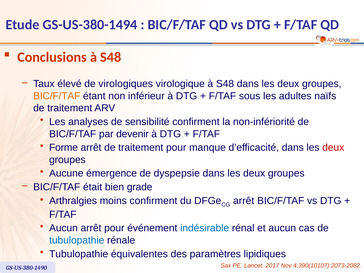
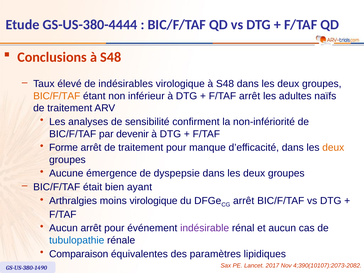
GS-US-380-1494: GS-US-380-1494 -> GS-US-380-4444
virologiques: virologiques -> indésirables
F/TAF sous: sous -> arrêt
deux at (333, 148) colour: red -> orange
grade: grade -> ayant
moins confirment: confirment -> virologique
indésirable colour: blue -> purple
Tubulopathie at (79, 254): Tubulopathie -> Comparaison
